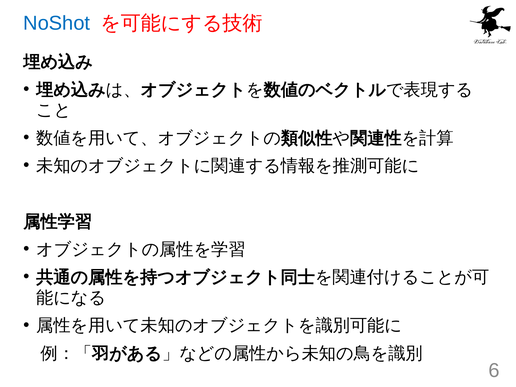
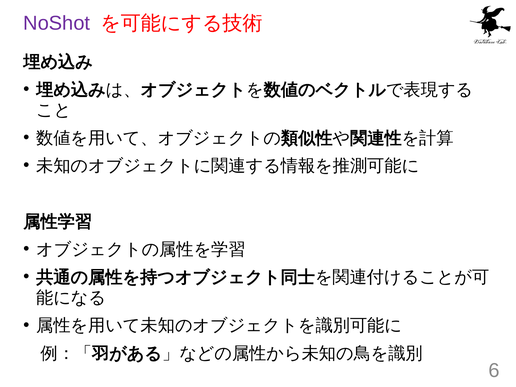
NoShot colour: blue -> purple
